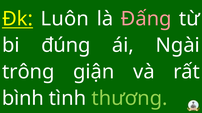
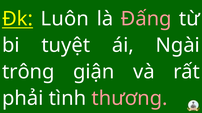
đúng: đúng -> tuyệt
bình: bình -> phải
thương colour: light green -> pink
